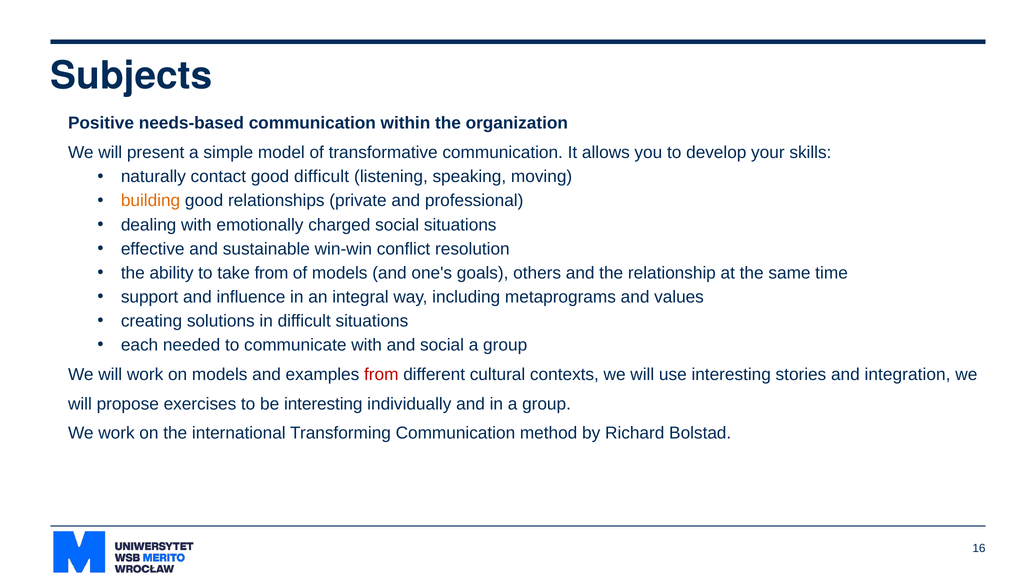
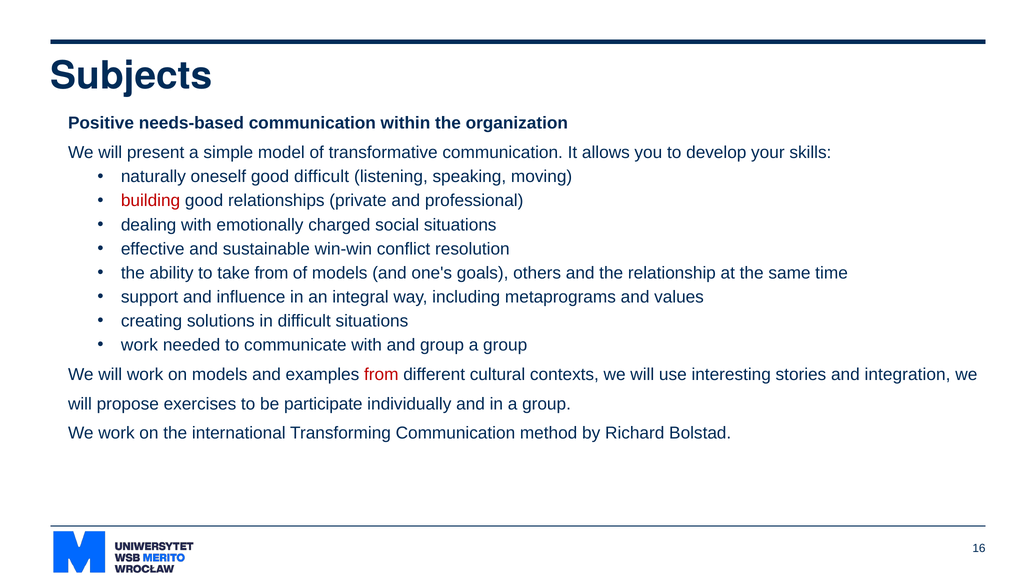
contact: contact -> oneself
building colour: orange -> red
each at (140, 345): each -> work
and social: social -> group
be interesting: interesting -> participate
